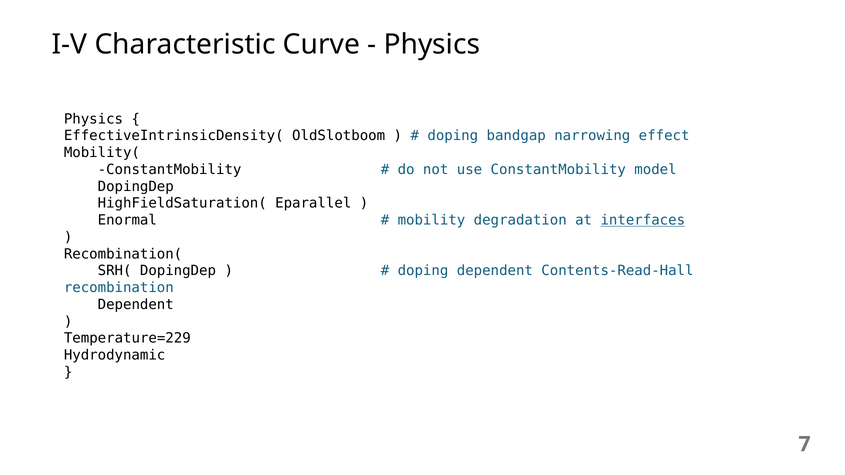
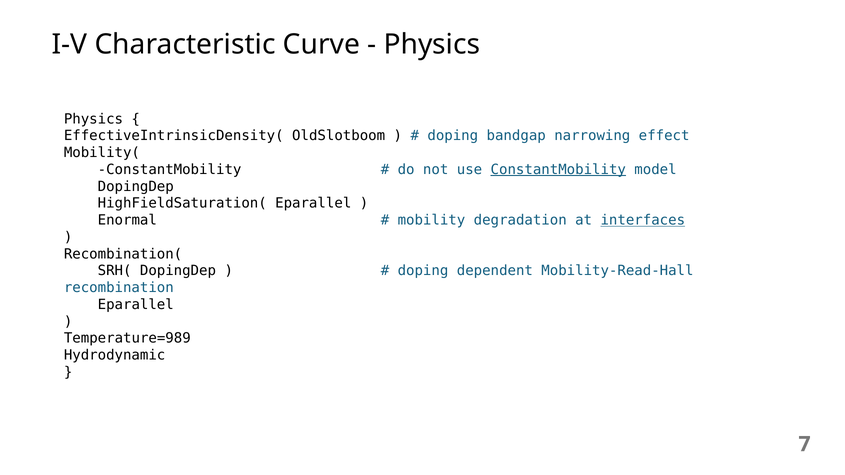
ConstantMobility at (558, 170) underline: none -> present
Contents-Read-Hall: Contents-Read-Hall -> Mobility-Read-Hall
Dependent at (136, 305): Dependent -> Eparallel
Temperature=229: Temperature=229 -> Temperature=989
